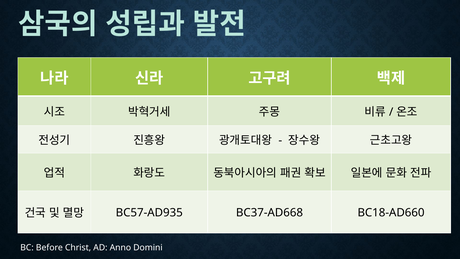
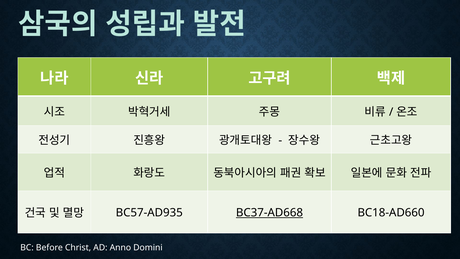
BC37-AD668 underline: none -> present
